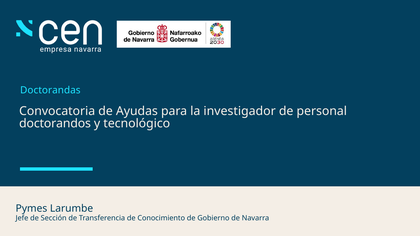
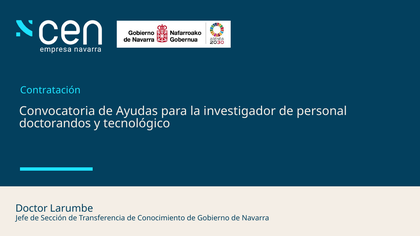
Doctorandas: Doctorandas -> Contratación
Pymes: Pymes -> Doctor
